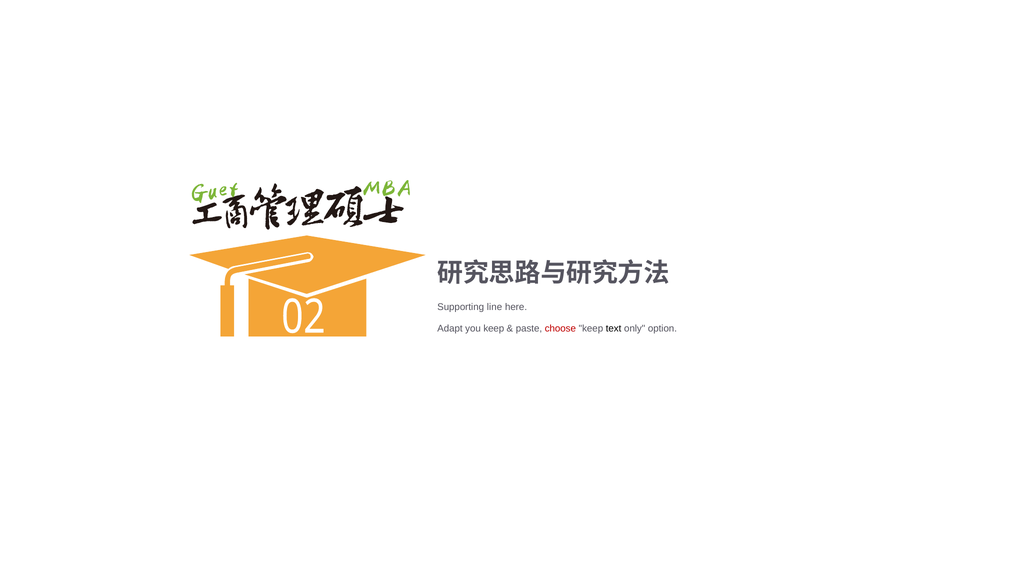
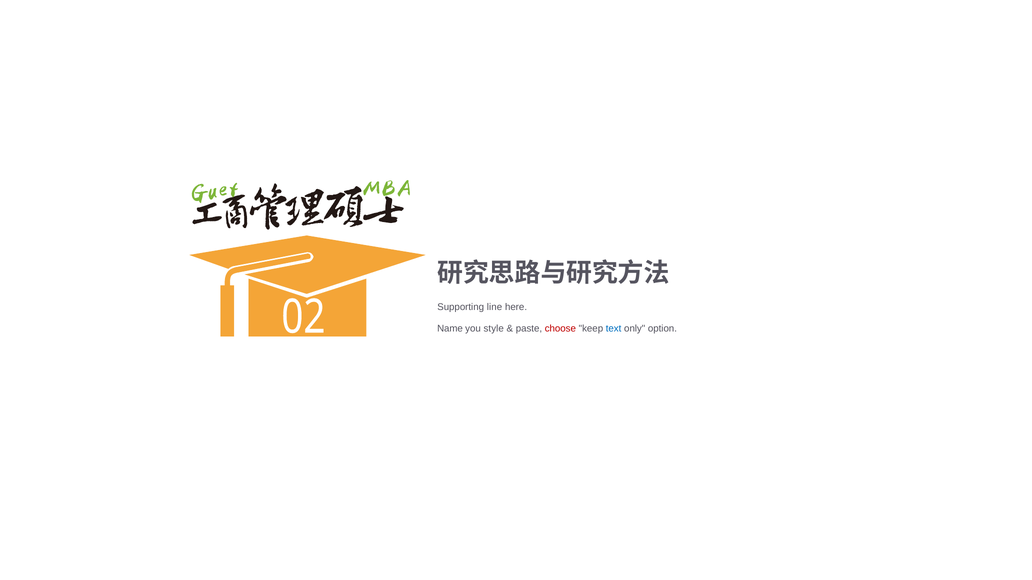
Adapt: Adapt -> Name
you keep: keep -> style
text colour: black -> blue
